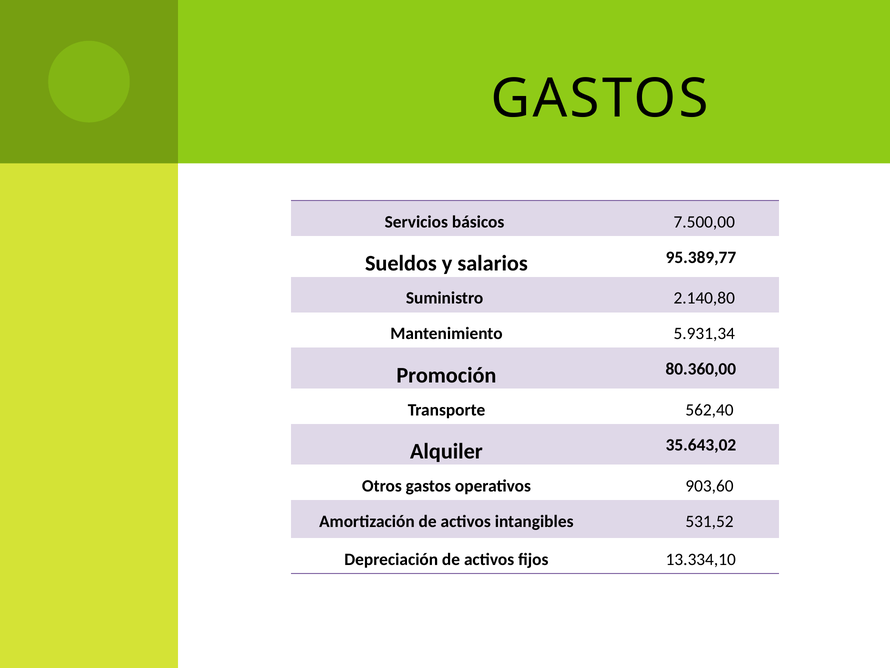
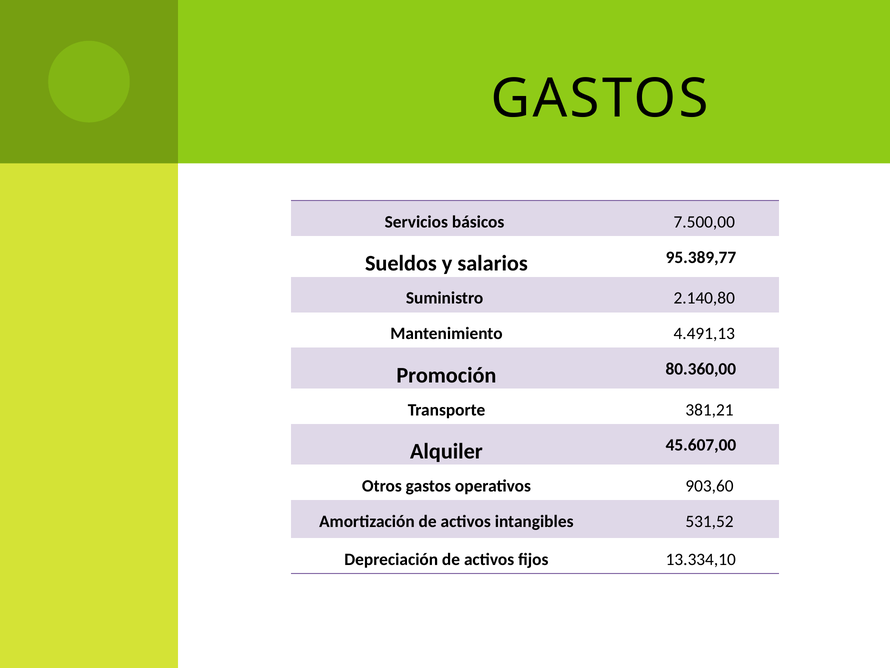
5.931,34: 5.931,34 -> 4.491,13
562,40: 562,40 -> 381,21
35.643,02: 35.643,02 -> 45.607,00
